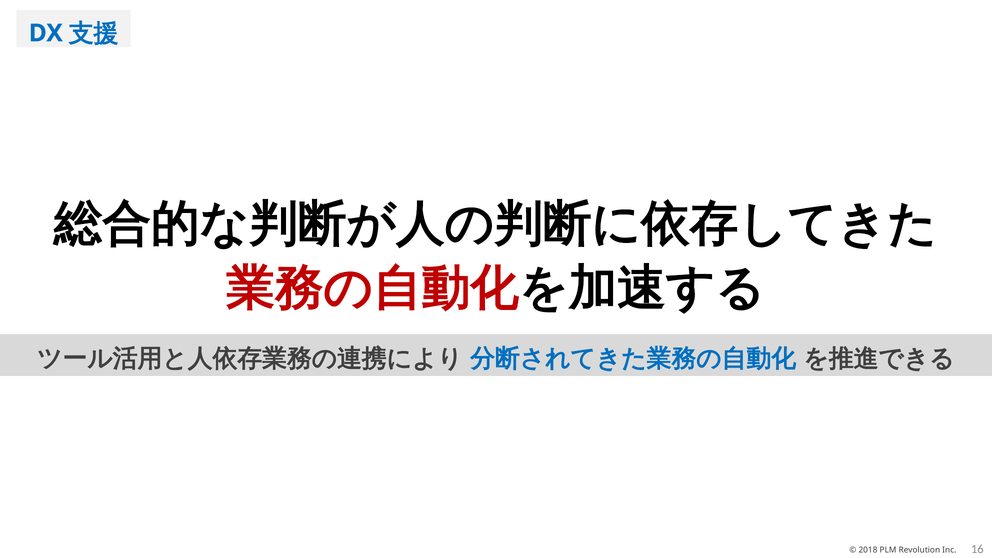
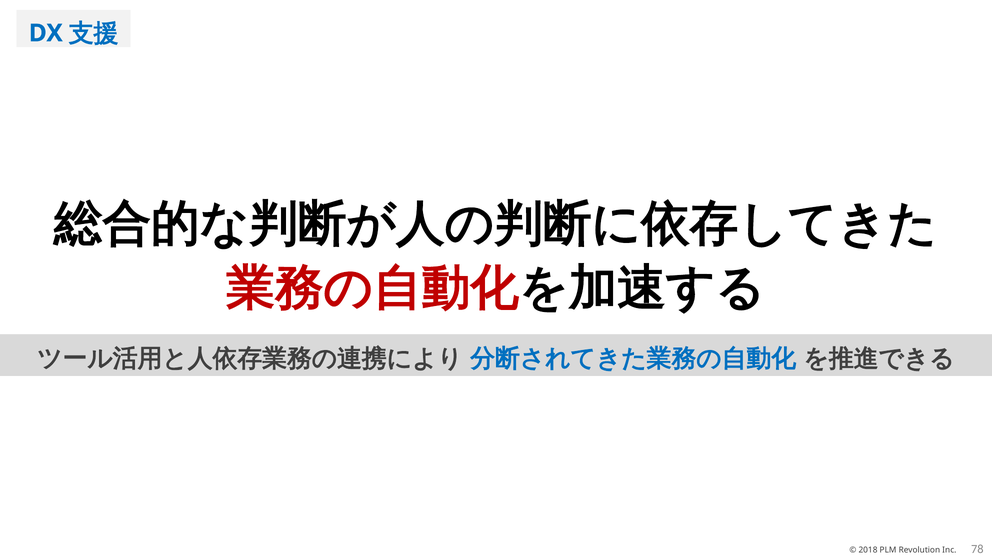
16: 16 -> 78
